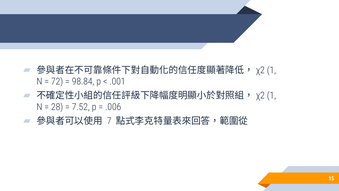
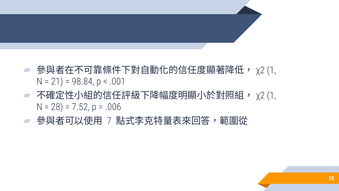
72: 72 -> 21
